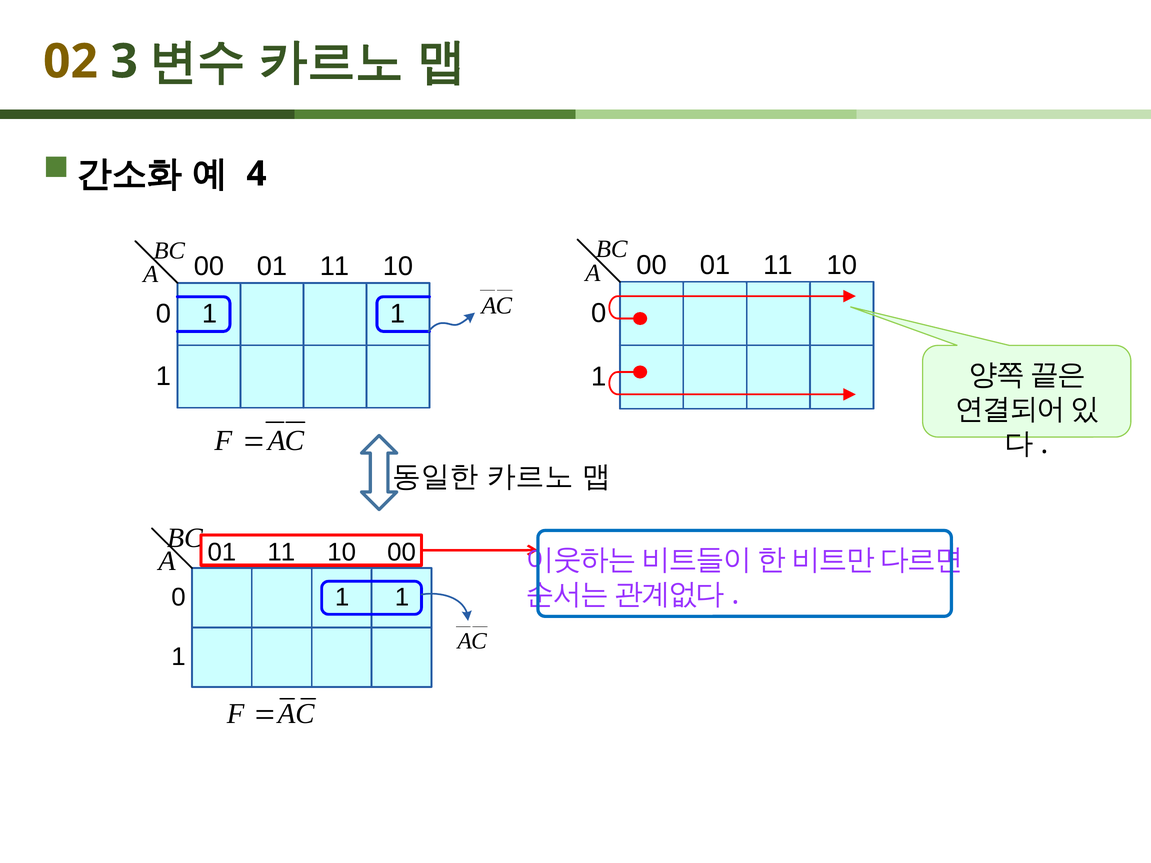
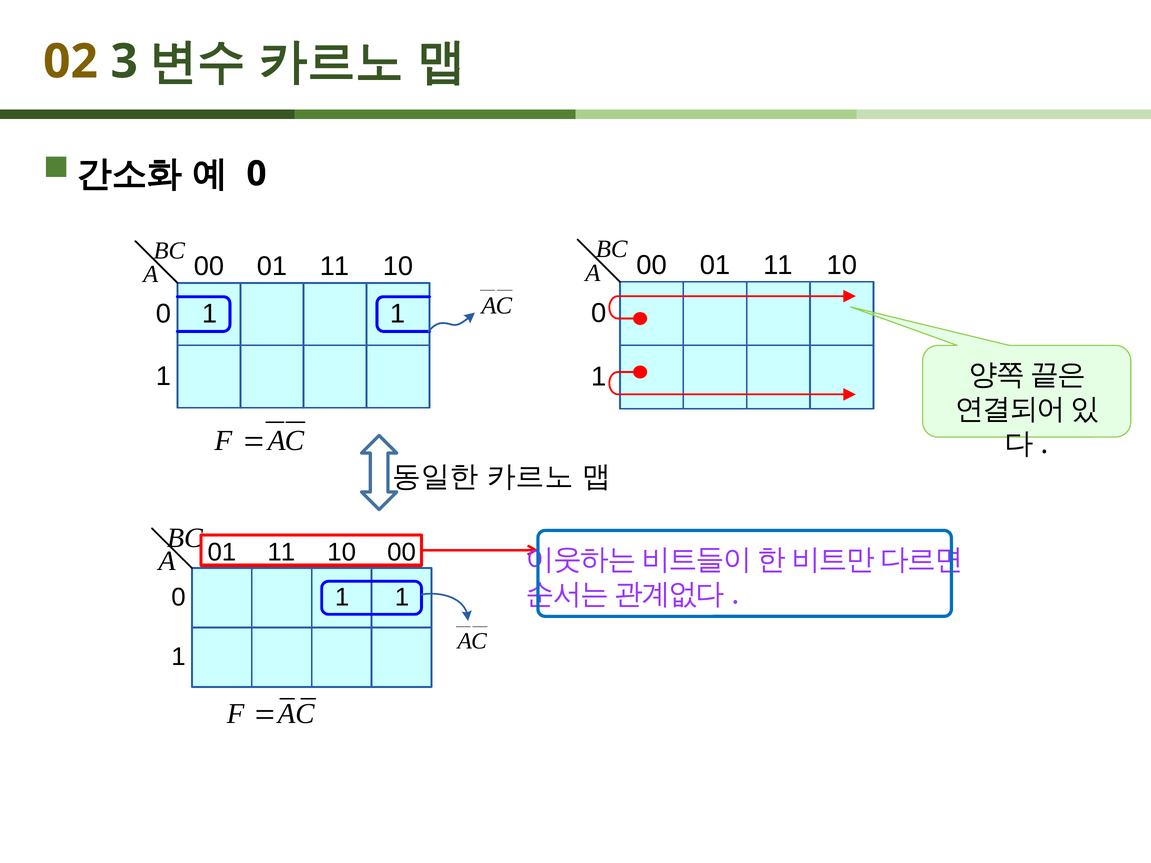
4 at (256, 174): 4 -> 0
